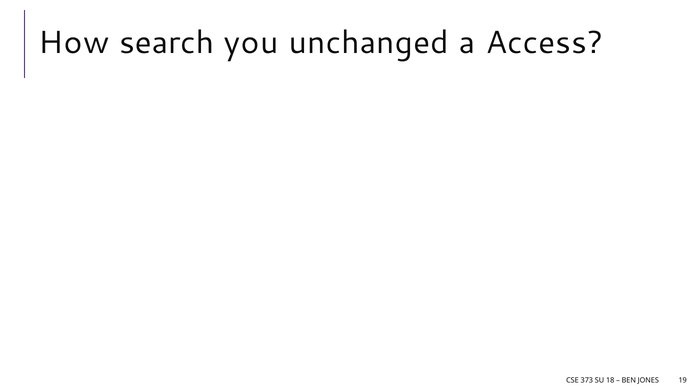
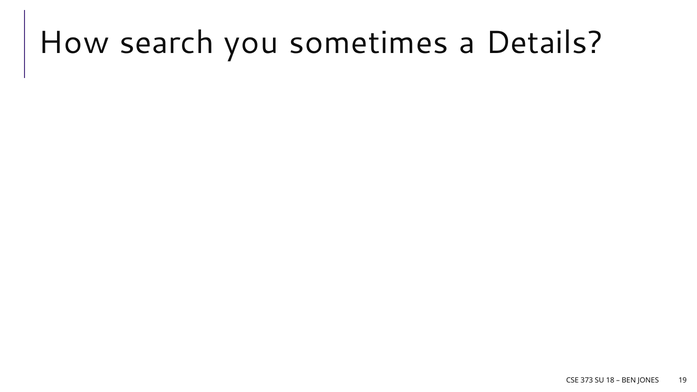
unchanged: unchanged -> sometimes
Access: Access -> Details
